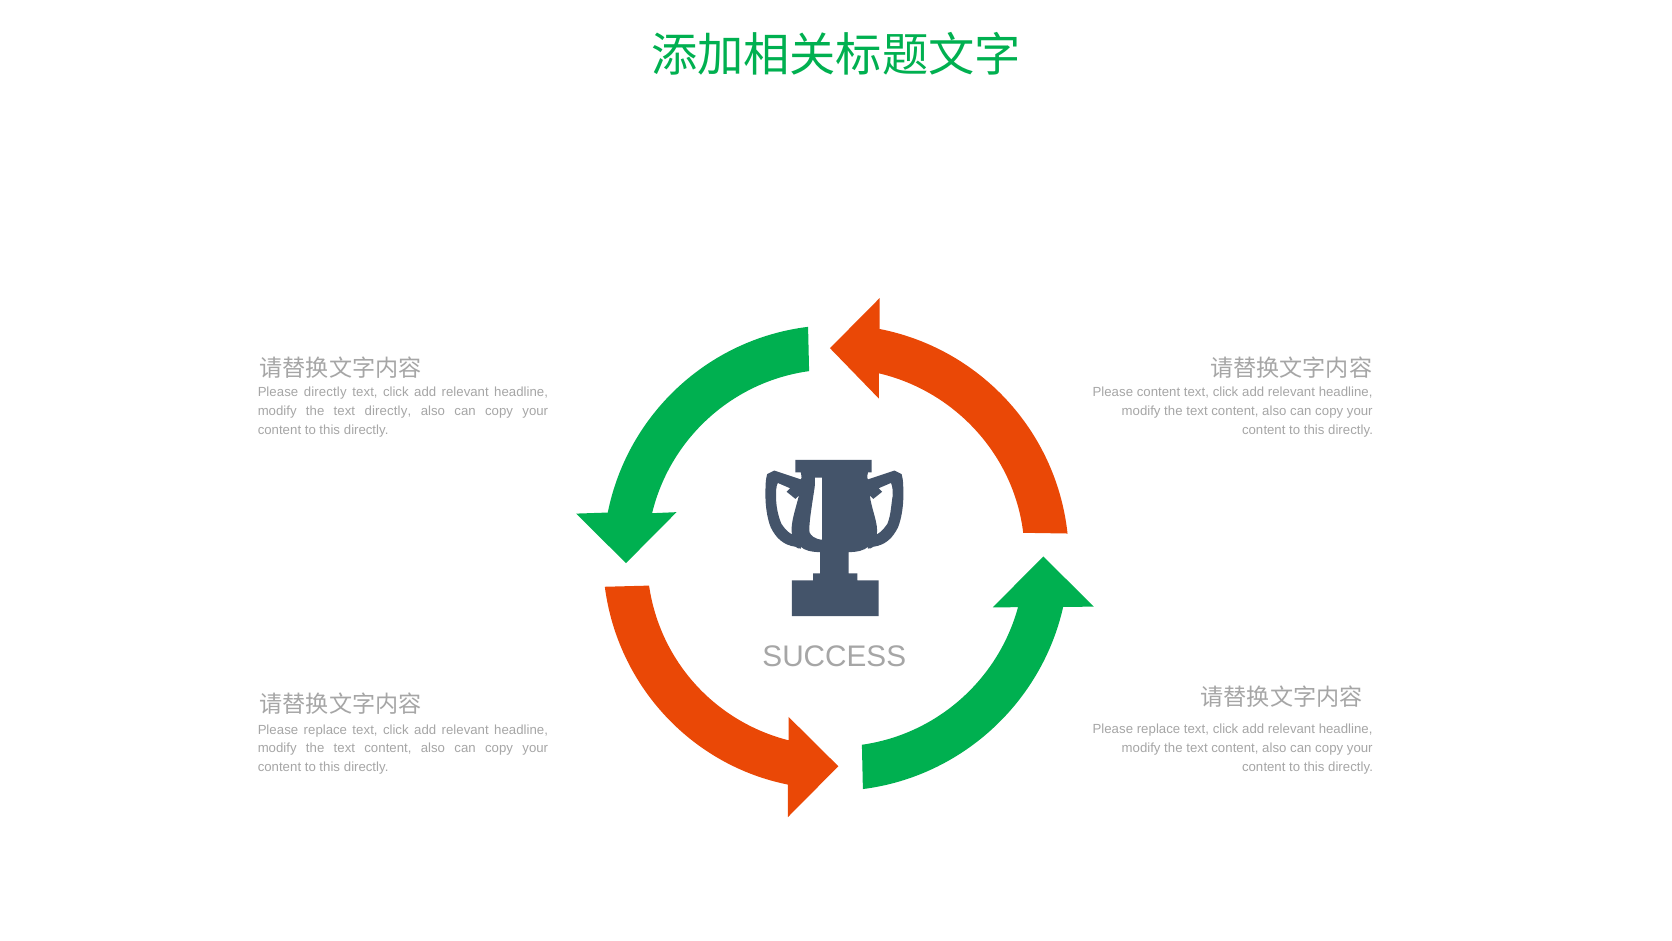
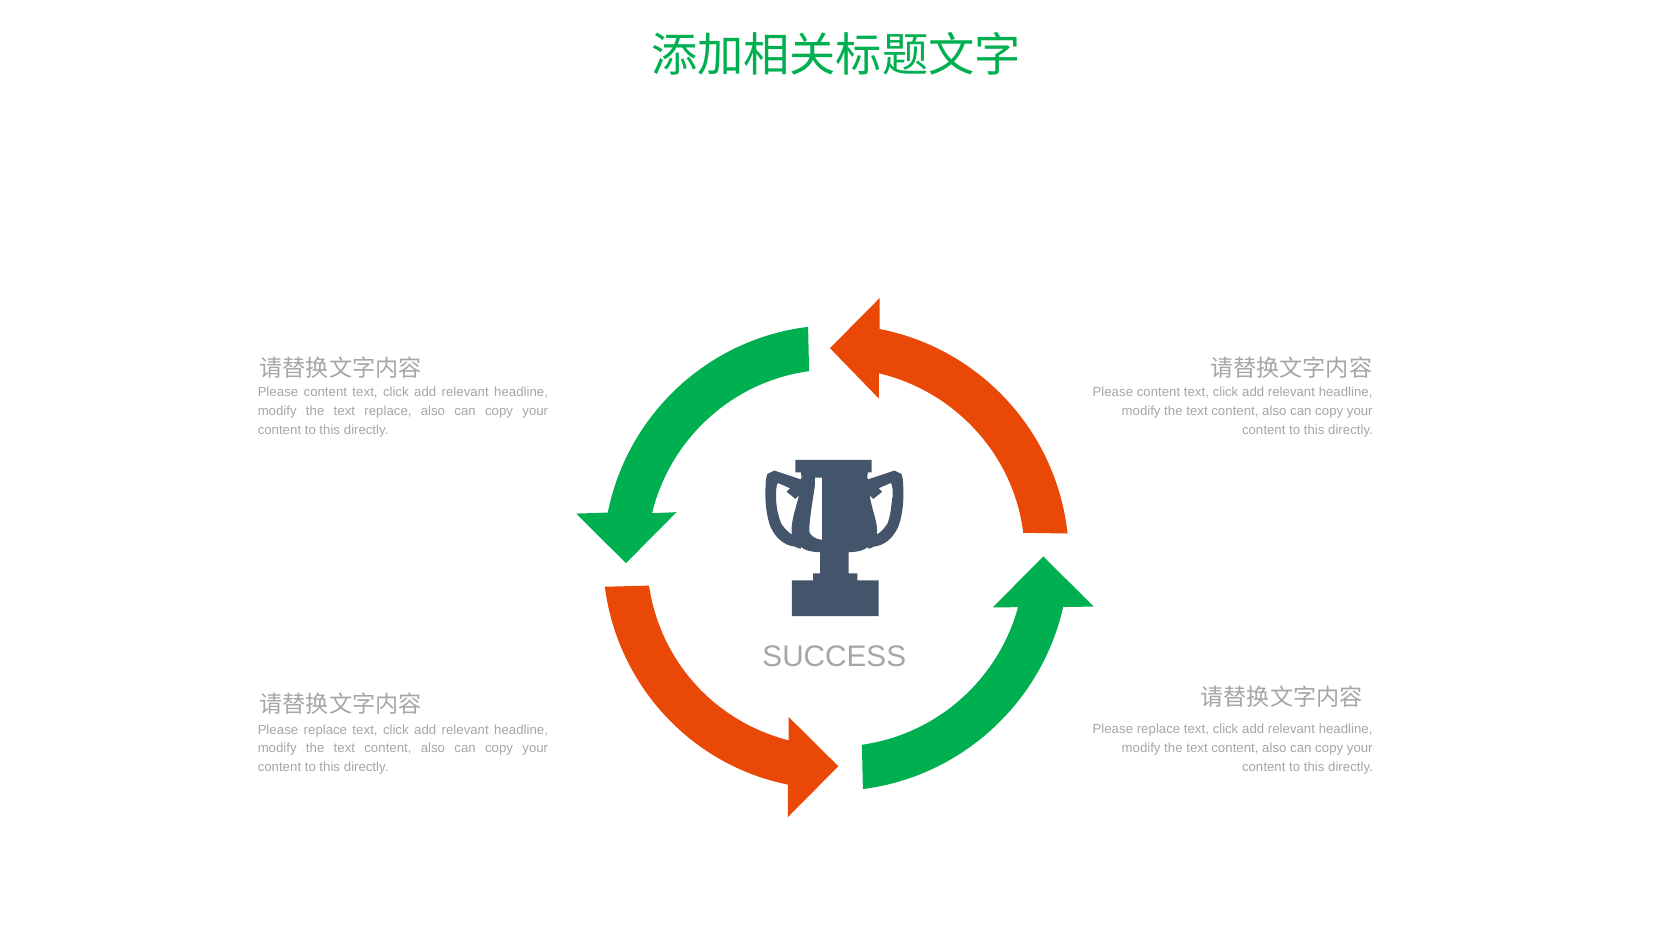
directly at (325, 392): directly -> content
text directly: directly -> replace
